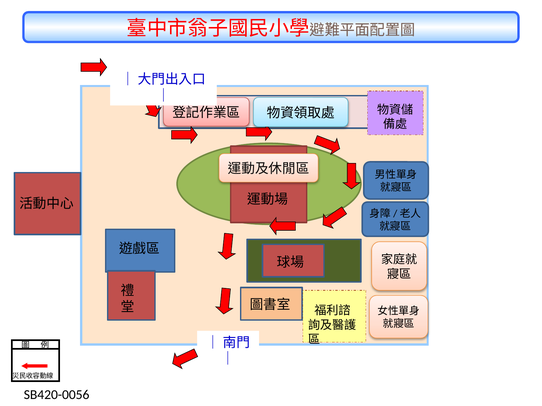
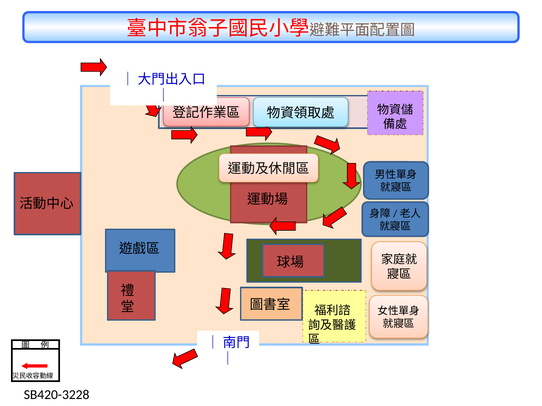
SB420-0056: SB420-0056 -> SB420-3228
